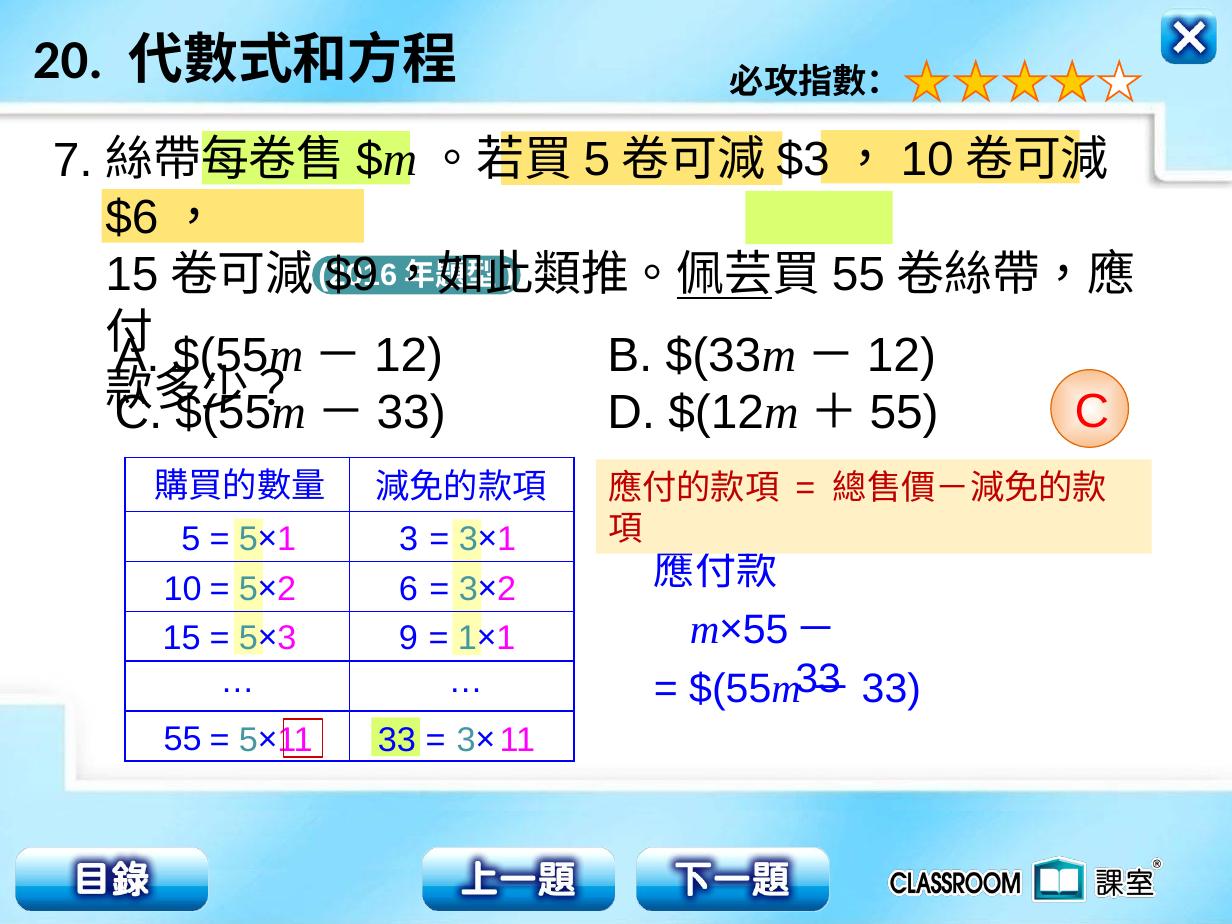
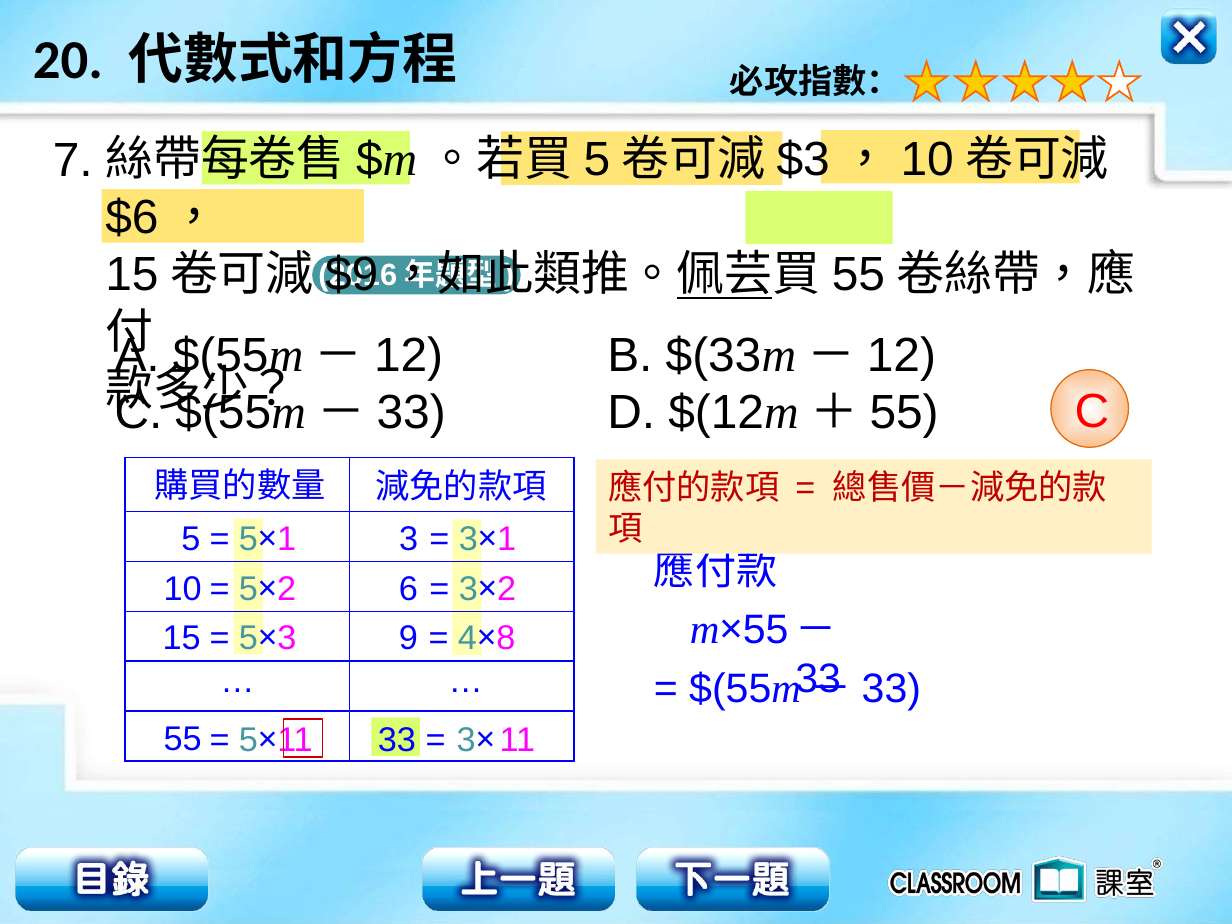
1 at (467, 638): 1 -> 4
1 at (506, 638): 1 -> 8
